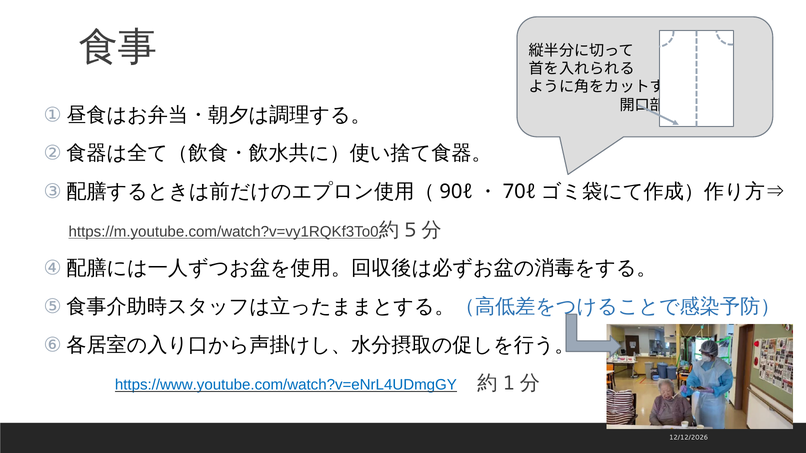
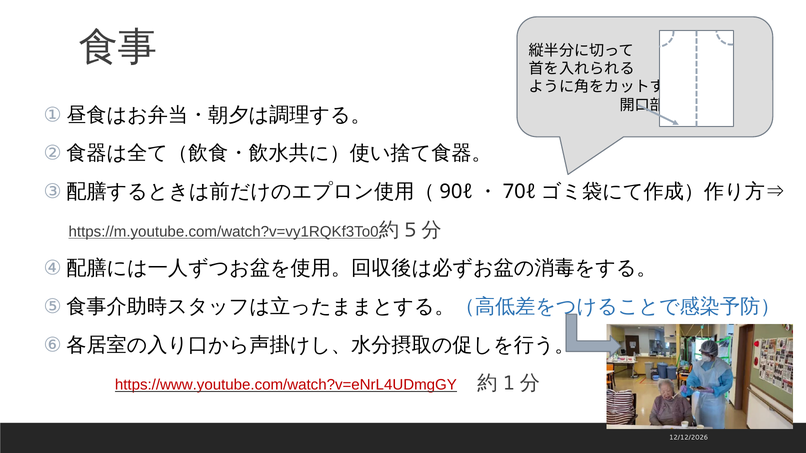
https://www.youtube.com/watch?v=eNrL4UDmgGY colour: blue -> red
